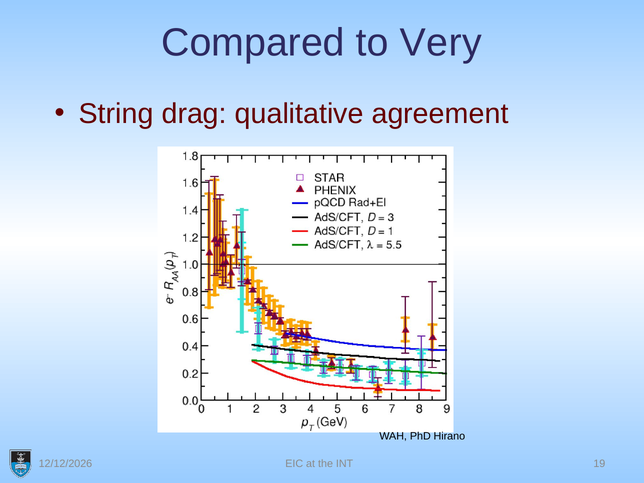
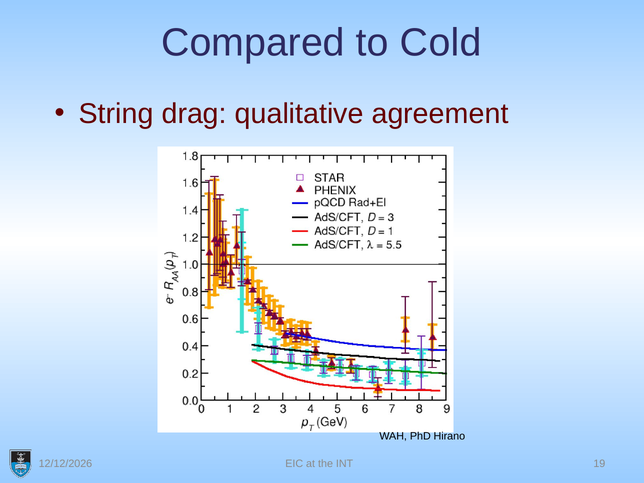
Very: Very -> Cold
